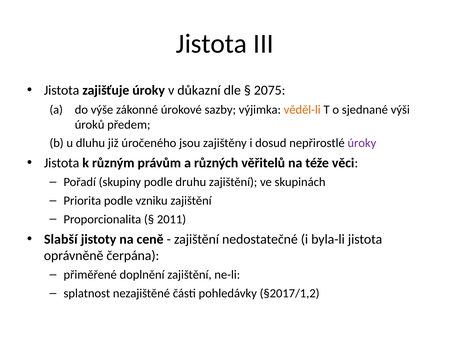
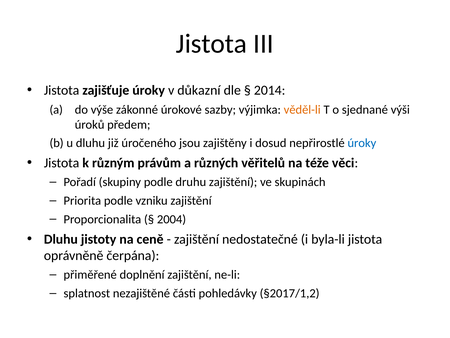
2075: 2075 -> 2014
úroky at (362, 143) colour: purple -> blue
2011: 2011 -> 2004
Slabší at (61, 239): Slabší -> Dluhu
